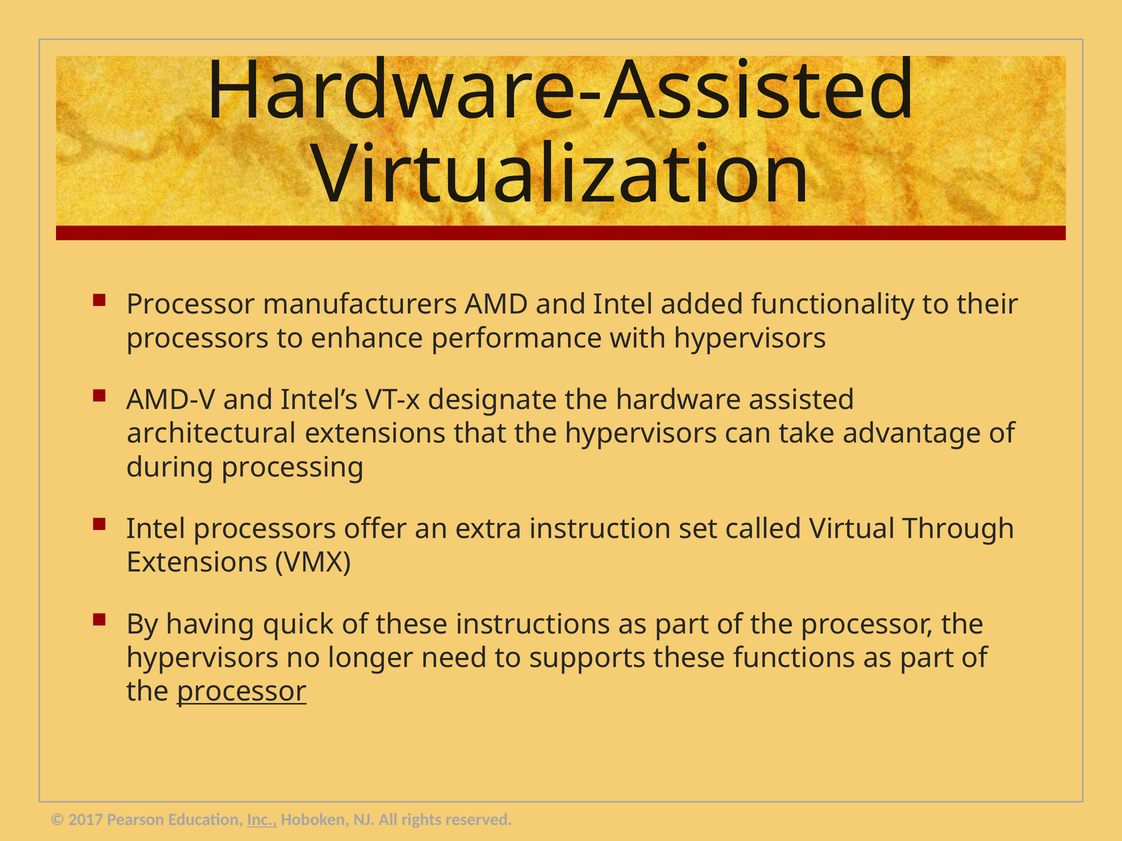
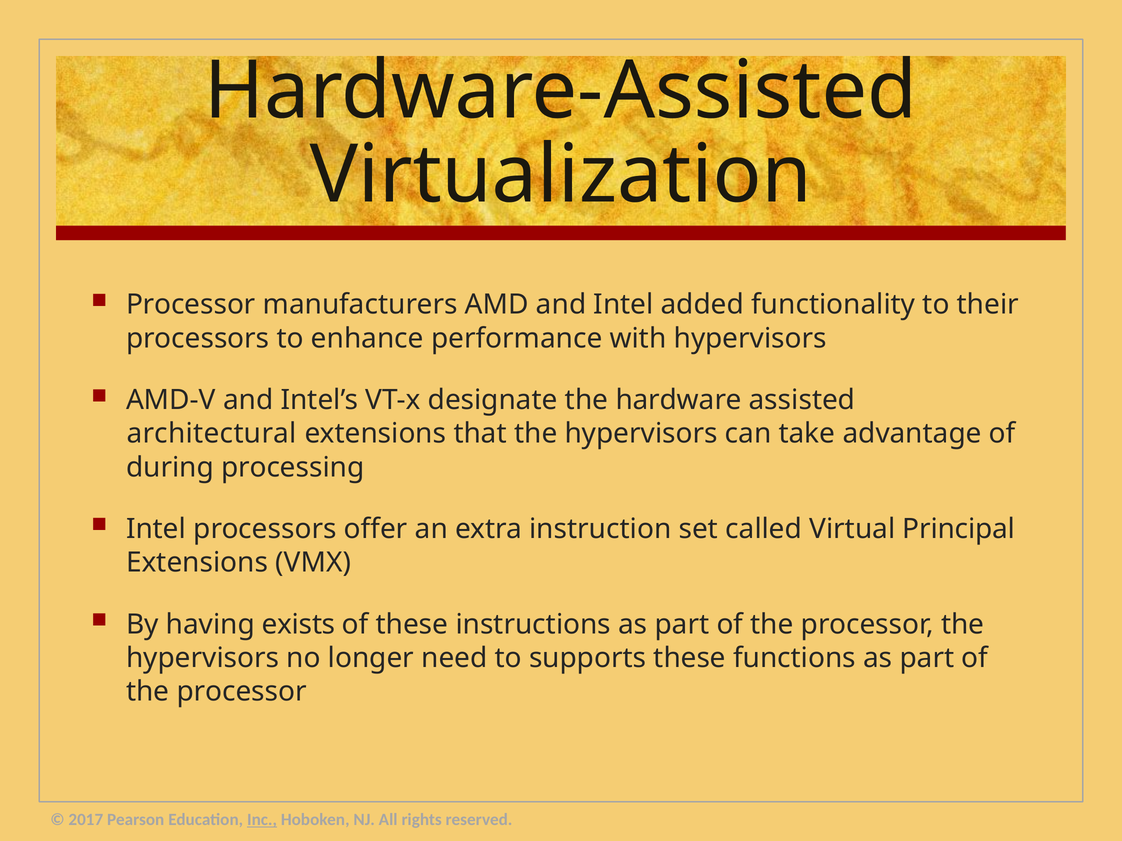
Through: Through -> Principal
quick: quick -> exists
processor at (242, 692) underline: present -> none
